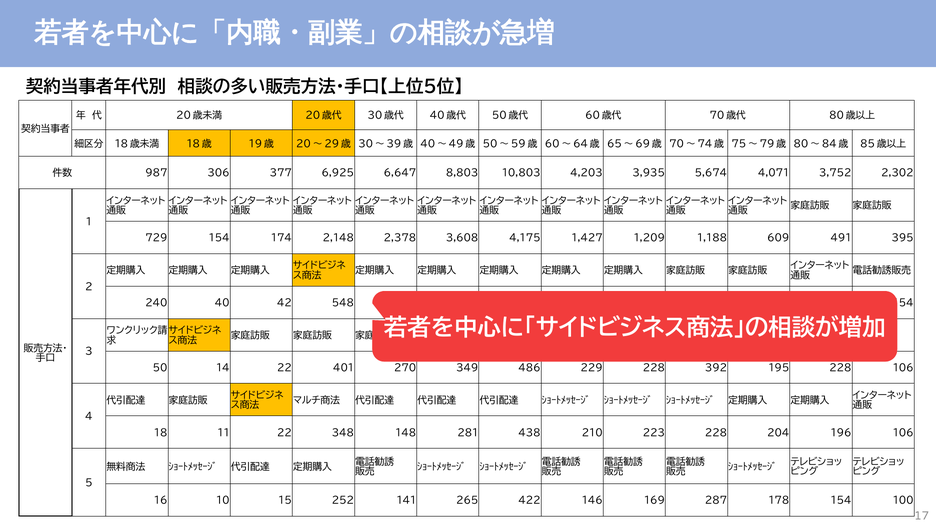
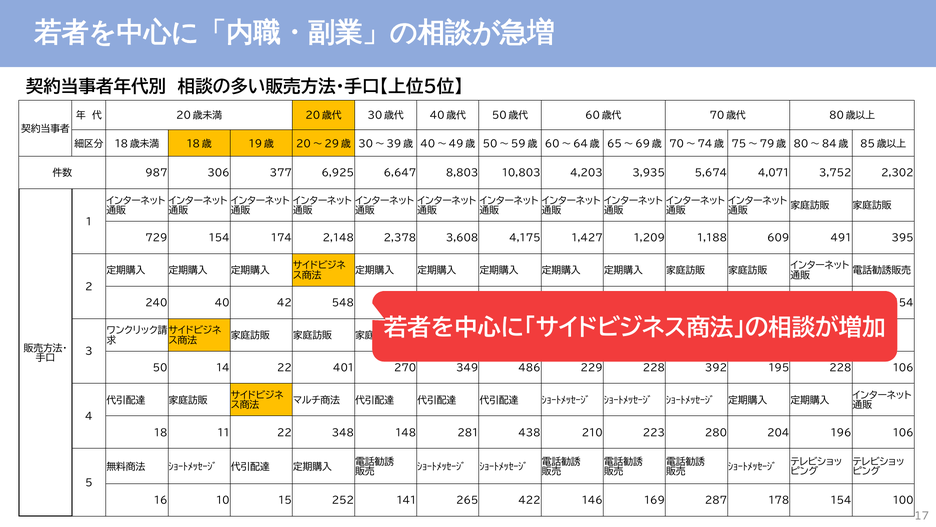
223 228: 228 -> 280
